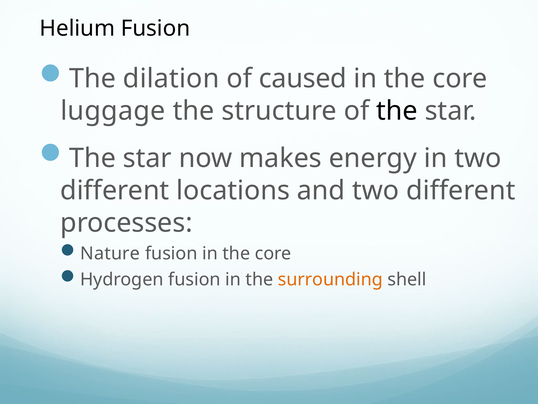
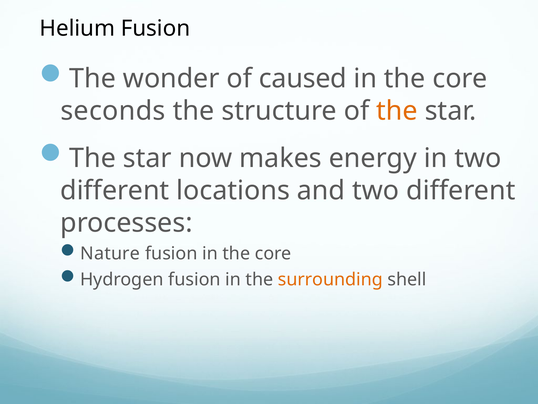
dilation: dilation -> wonder
luggage: luggage -> seconds
the at (397, 111) colour: black -> orange
